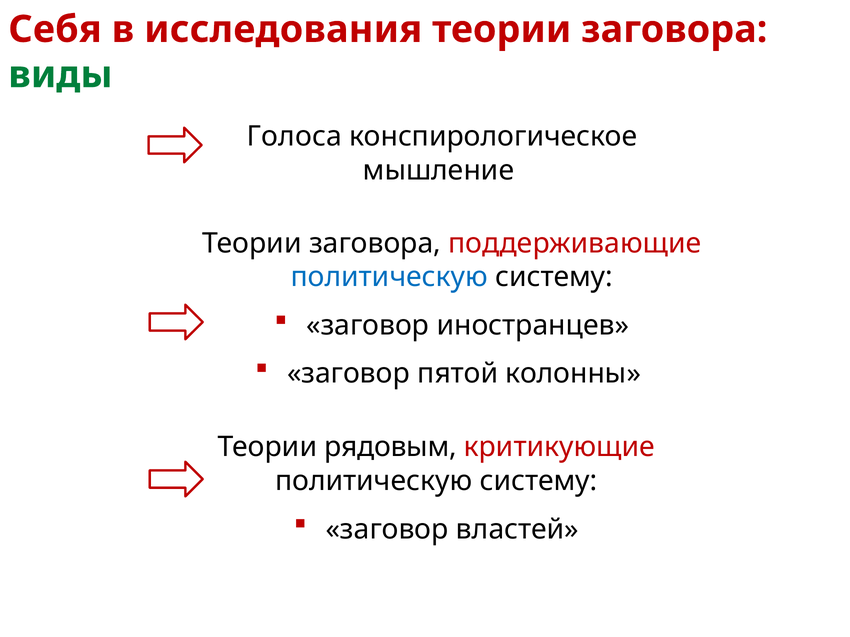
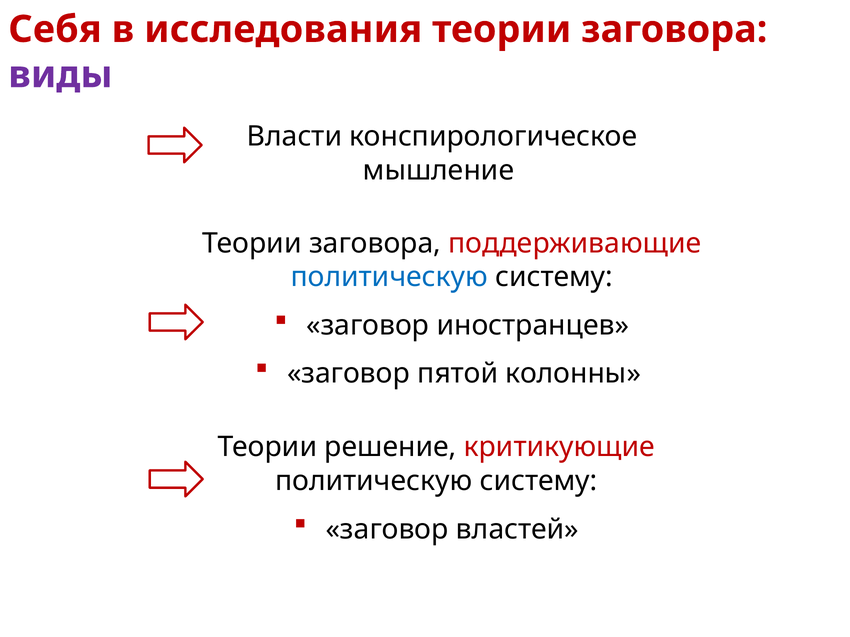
виды colour: green -> purple
Голоса: Голоса -> Власти
рядовым: рядовым -> решение
